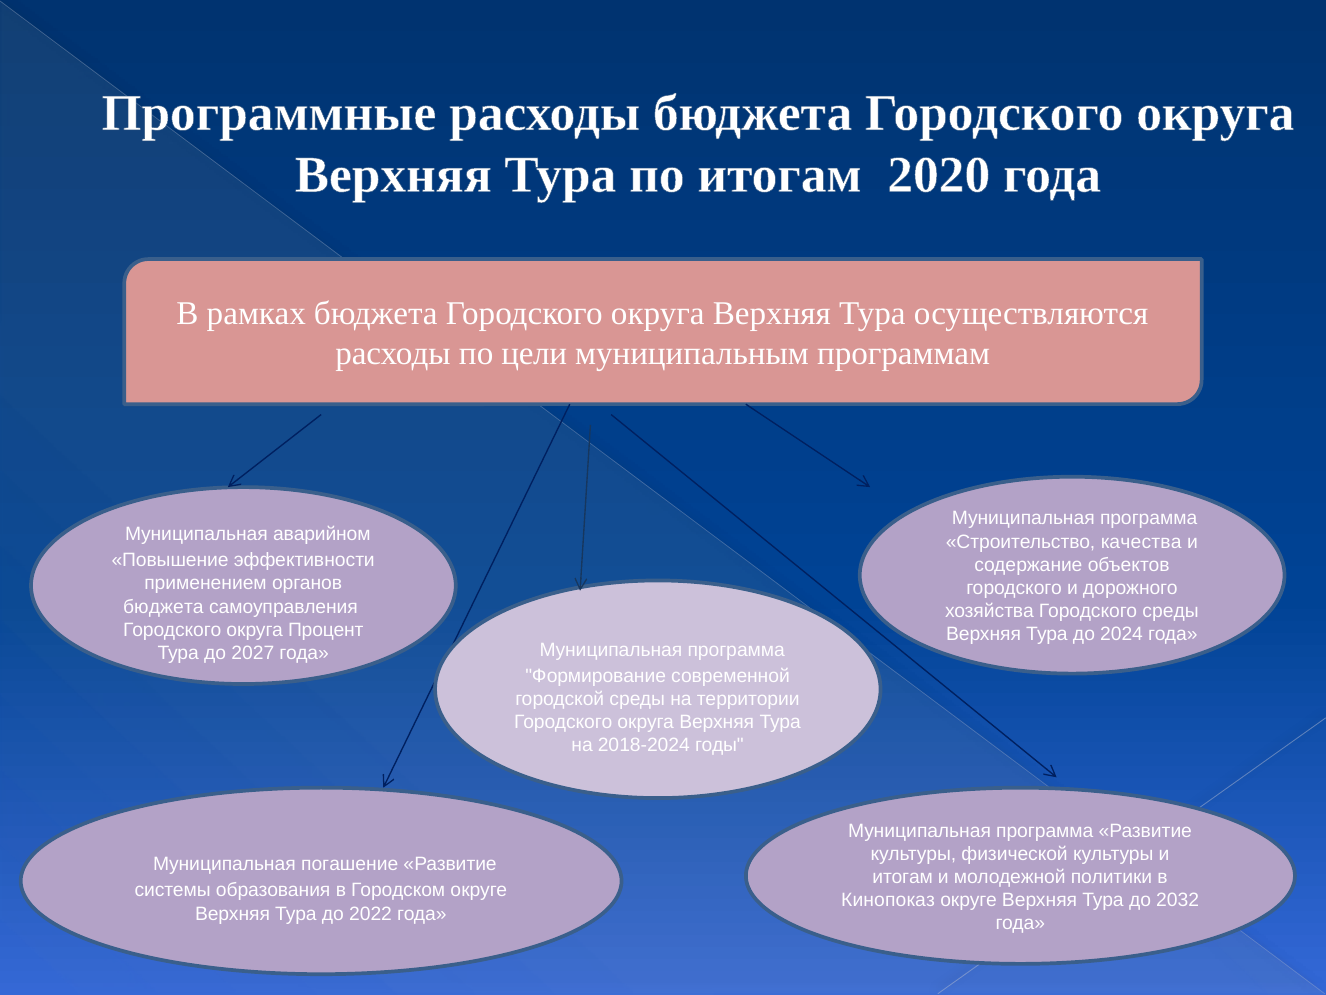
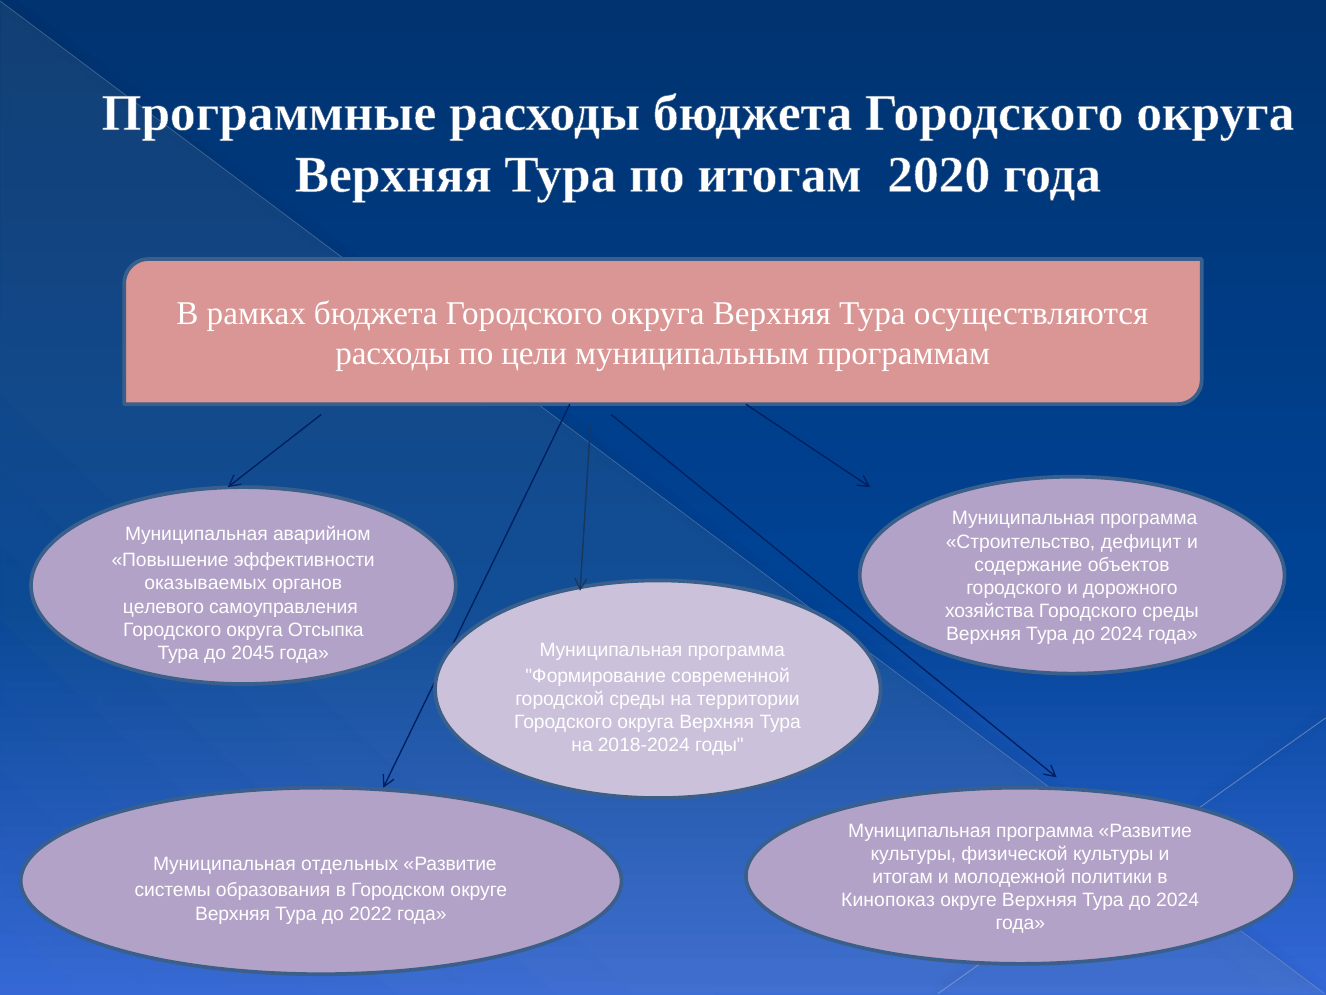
качества: качества -> дефицит
применением: применением -> оказываемых
бюджета at (163, 606): бюджета -> целевого
Процент: Процент -> Отсыпка
2027: 2027 -> 2045
погашение: погашение -> отдельных
2032 at (1178, 900): 2032 -> 2024
